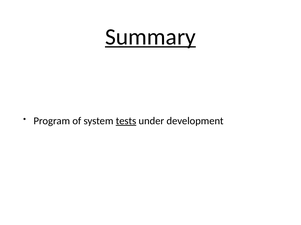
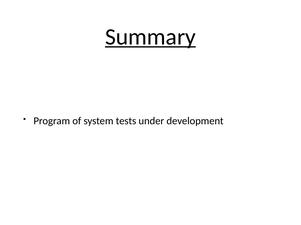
tests underline: present -> none
